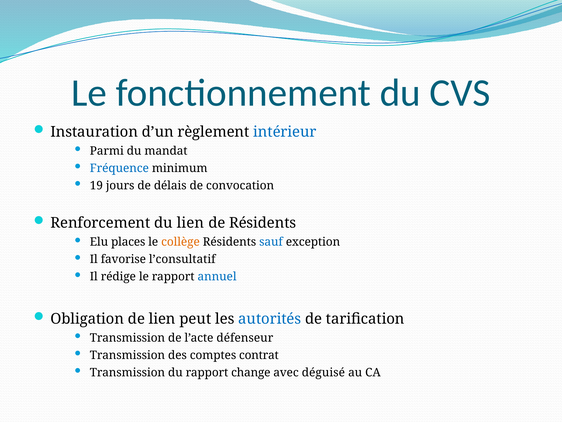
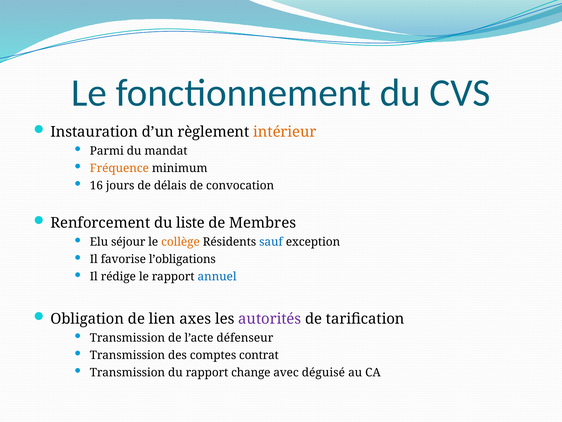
intérieur colour: blue -> orange
Fréquence colour: blue -> orange
19: 19 -> 16
du lien: lien -> liste
de Résidents: Résidents -> Membres
places: places -> séjour
l’consultatif: l’consultatif -> l’obligations
peut: peut -> axes
autorités colour: blue -> purple
